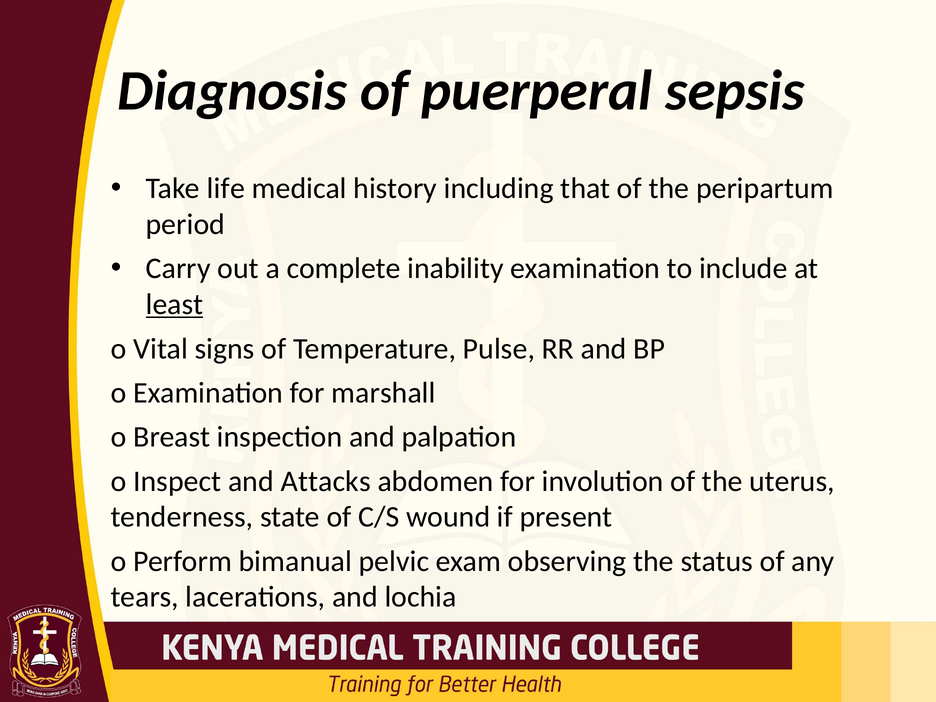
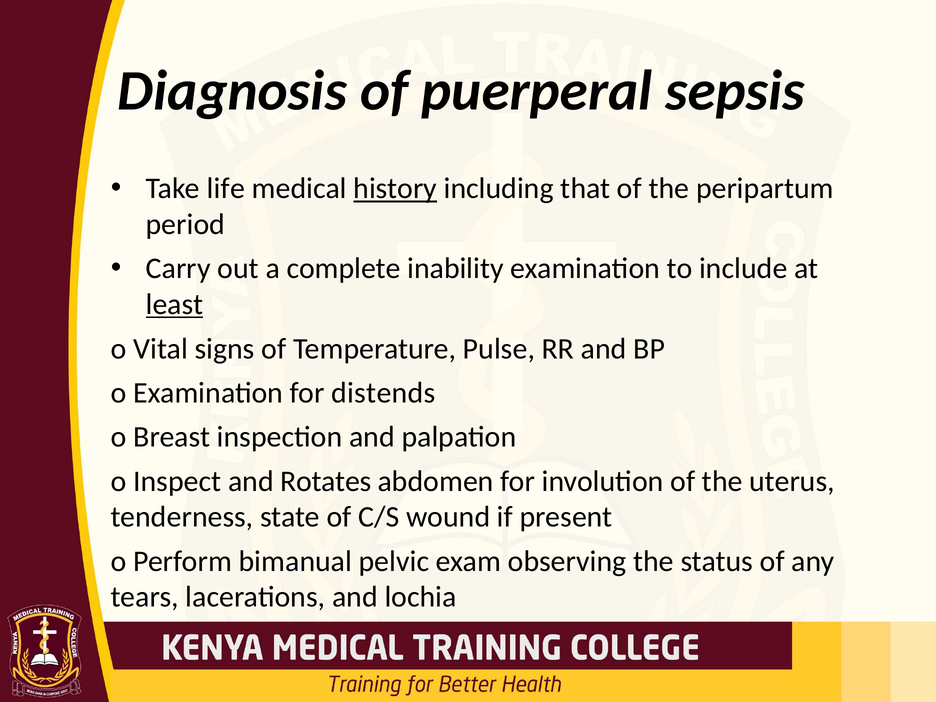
history underline: none -> present
marshall: marshall -> distends
Attacks: Attacks -> Rotates
